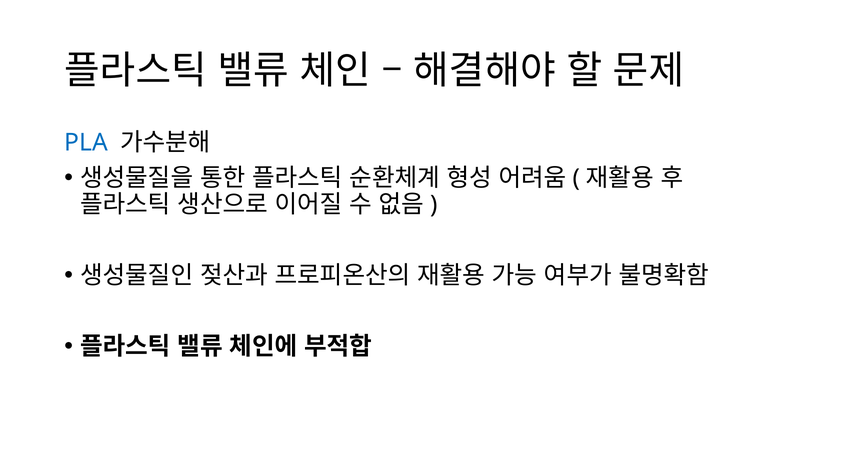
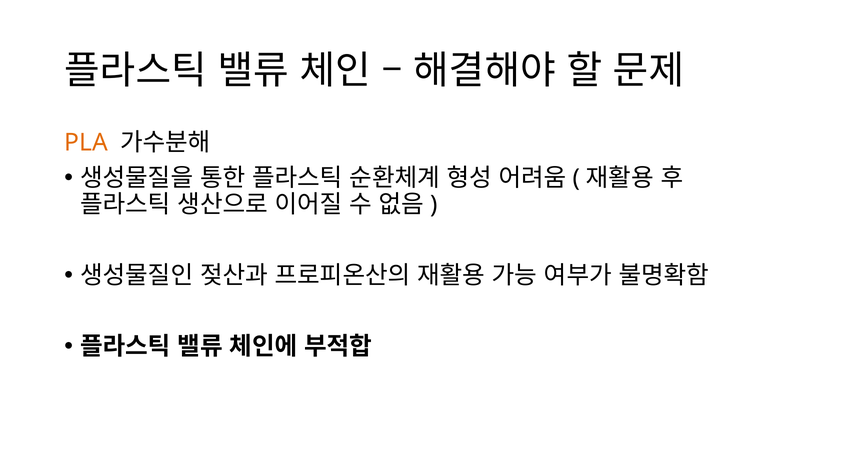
PLA colour: blue -> orange
